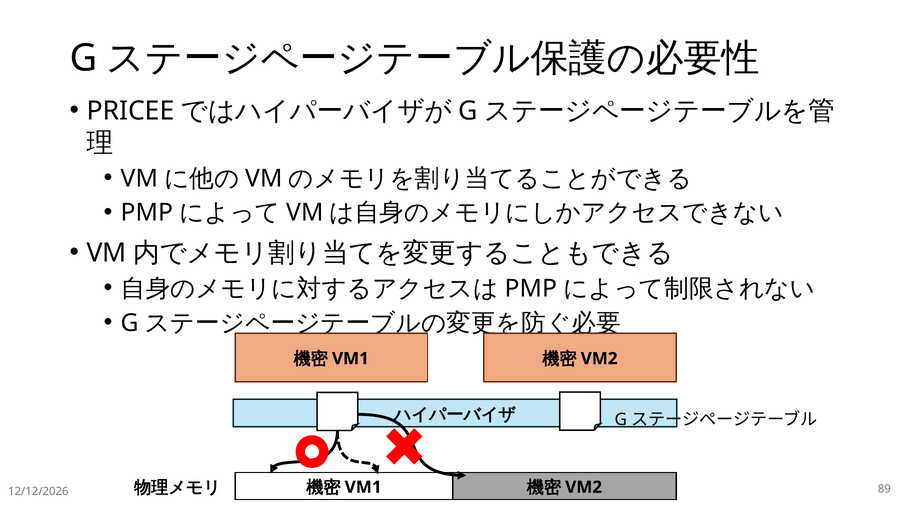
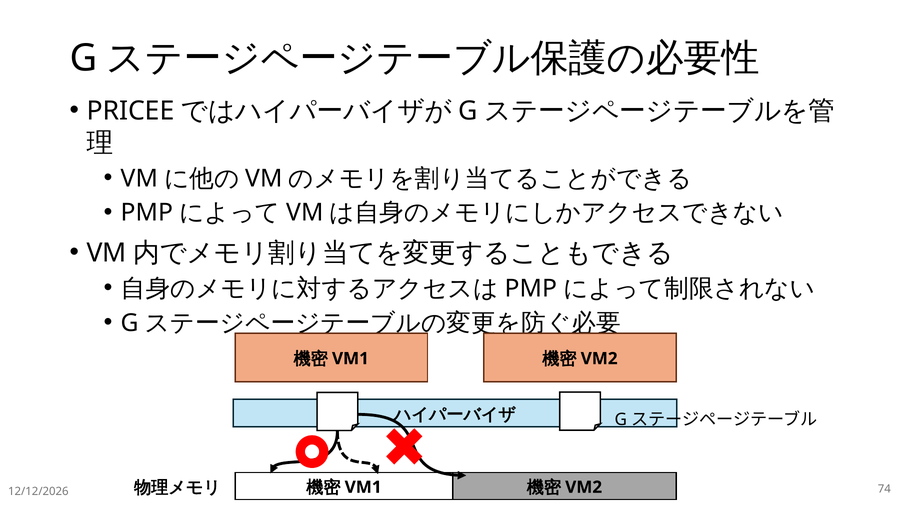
89: 89 -> 74
